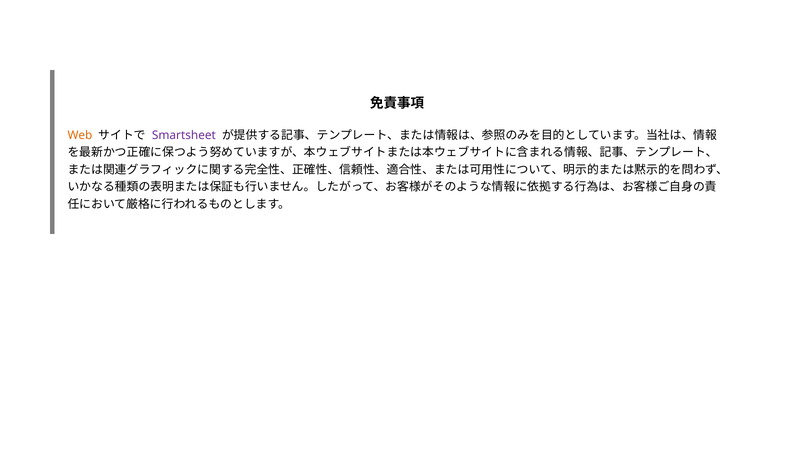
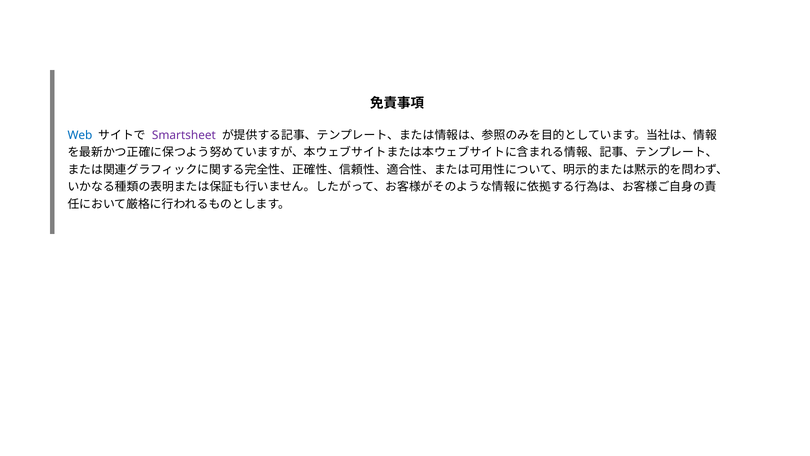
Web colour: orange -> blue
